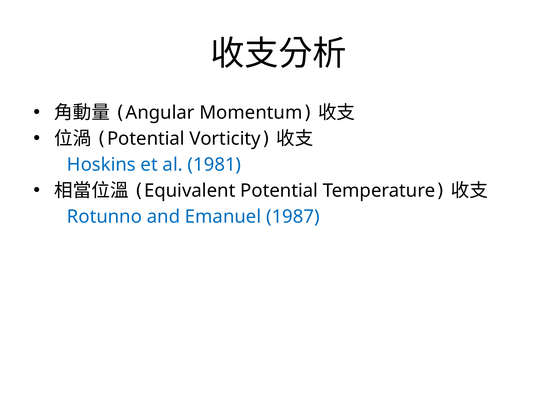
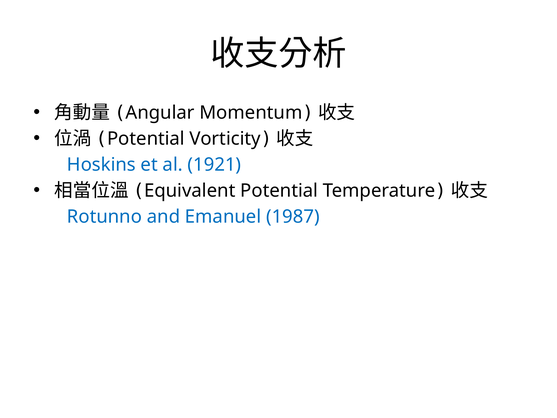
1981: 1981 -> 1921
